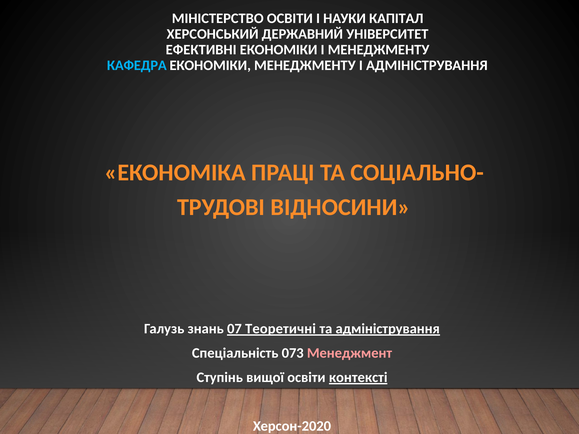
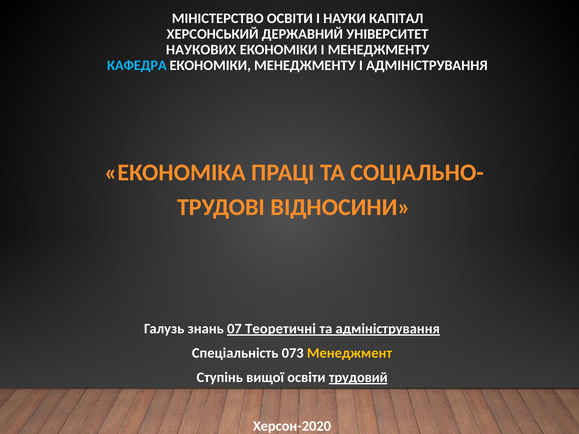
ЕФЕКТИВНІ: ЕФЕКТИВНІ -> НАУКОВИХ
Менеджмент colour: pink -> yellow
контексті: контексті -> трудовий
